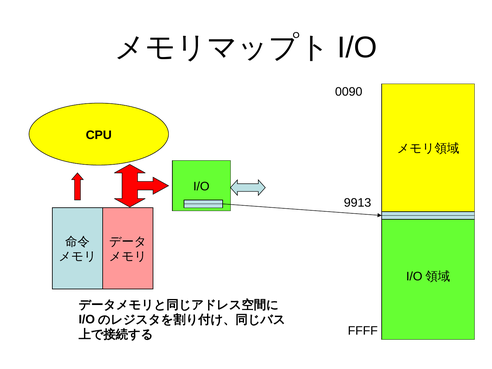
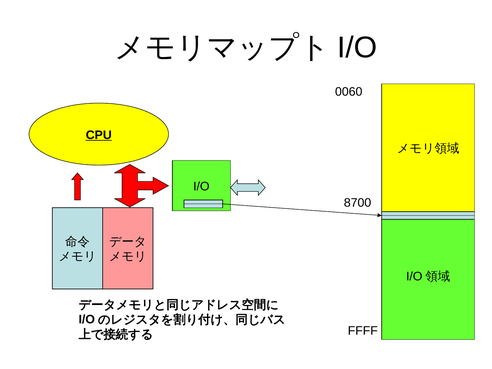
0090: 0090 -> 0060
CPU underline: none -> present
9913: 9913 -> 8700
